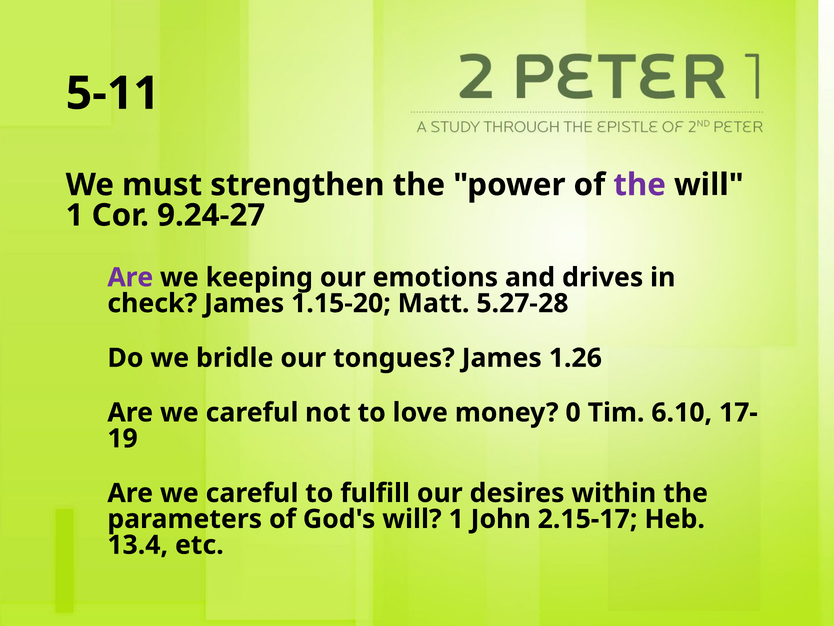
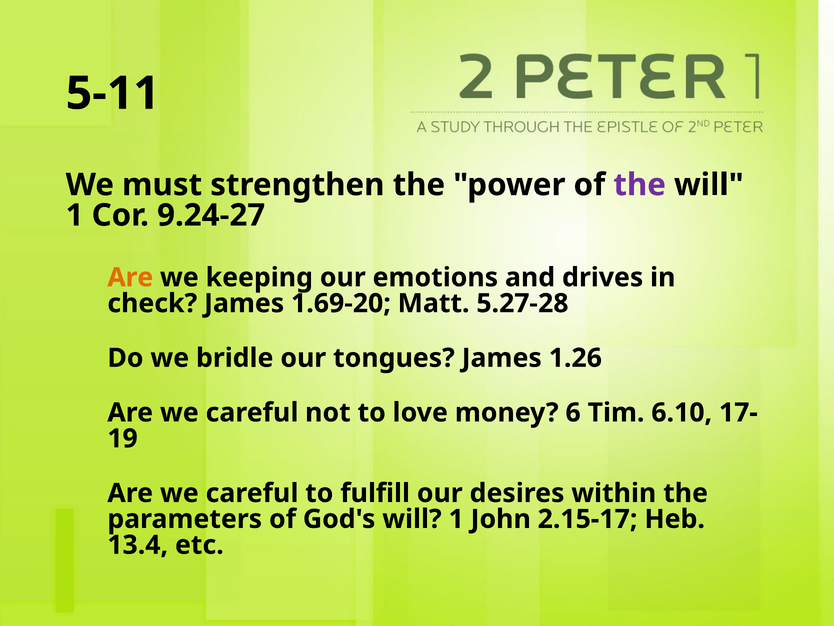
Are at (130, 277) colour: purple -> orange
1.15-20: 1.15-20 -> 1.69-20
0: 0 -> 6
